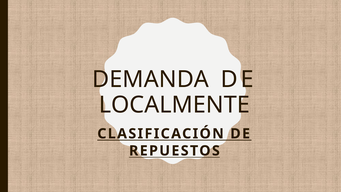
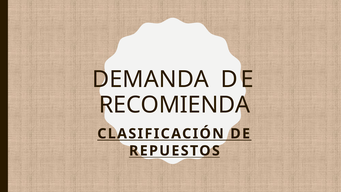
LOCALMENTE: LOCALMENTE -> RECOMIENDA
